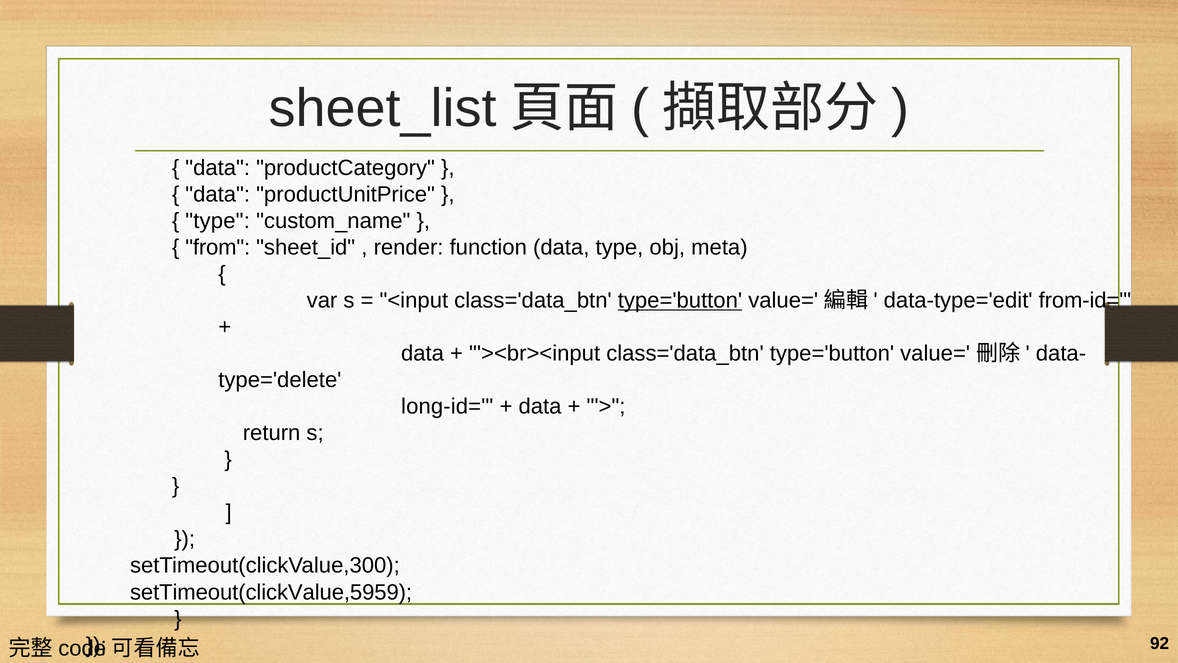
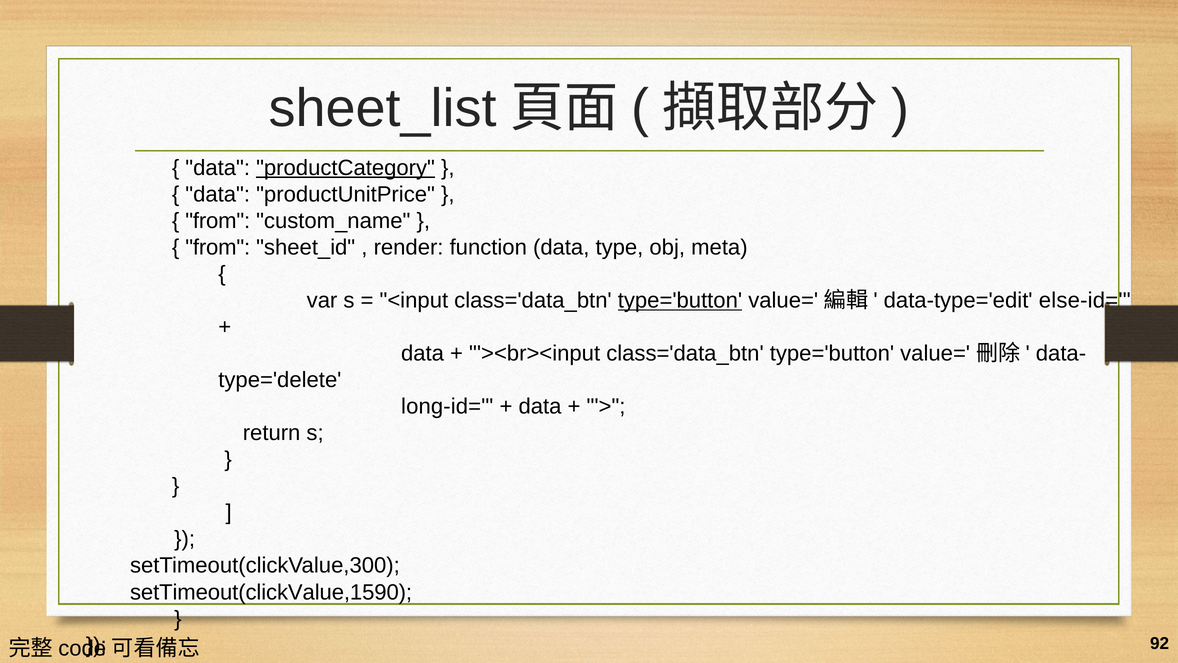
productCategory underline: none -> present
type at (218, 221): type -> from
from-id=: from-id= -> else-id=
setTimeout(clickValue,5959: setTimeout(clickValue,5959 -> setTimeout(clickValue,1590
